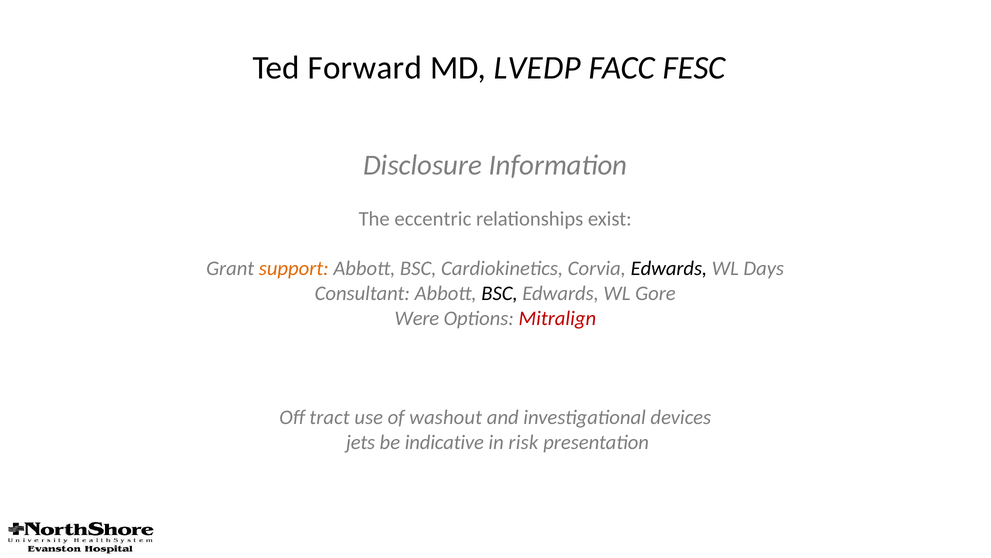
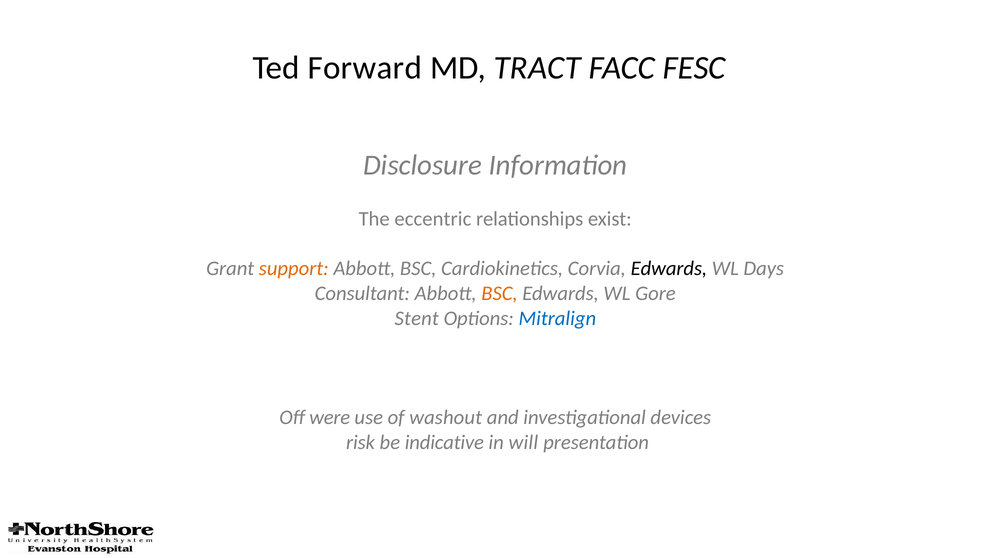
LVEDP: LVEDP -> TRACT
BSC at (500, 293) colour: black -> orange
Were: Were -> Stent
Mitralign colour: red -> blue
tract: tract -> were
jets: jets -> risk
risk: risk -> will
